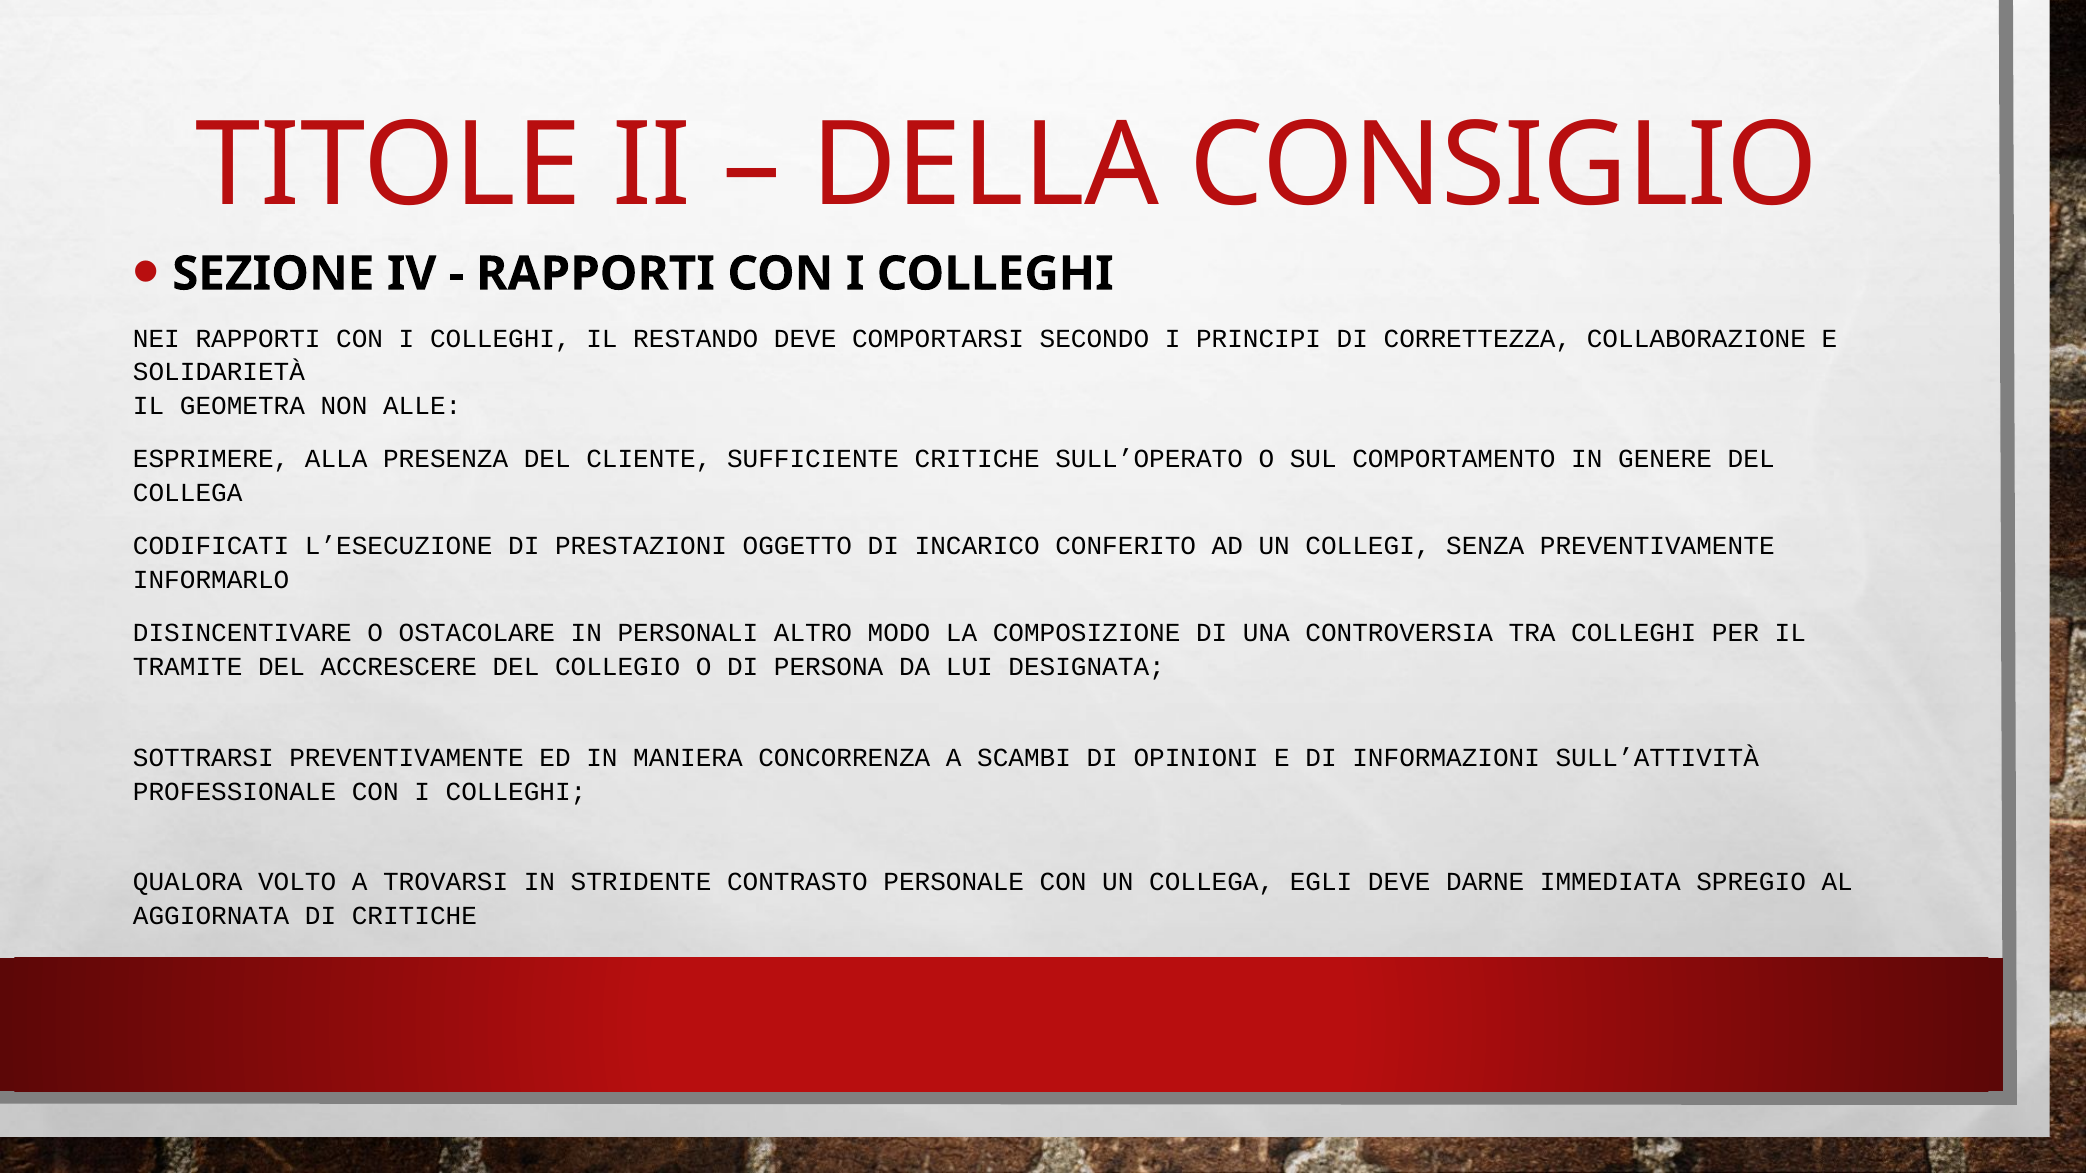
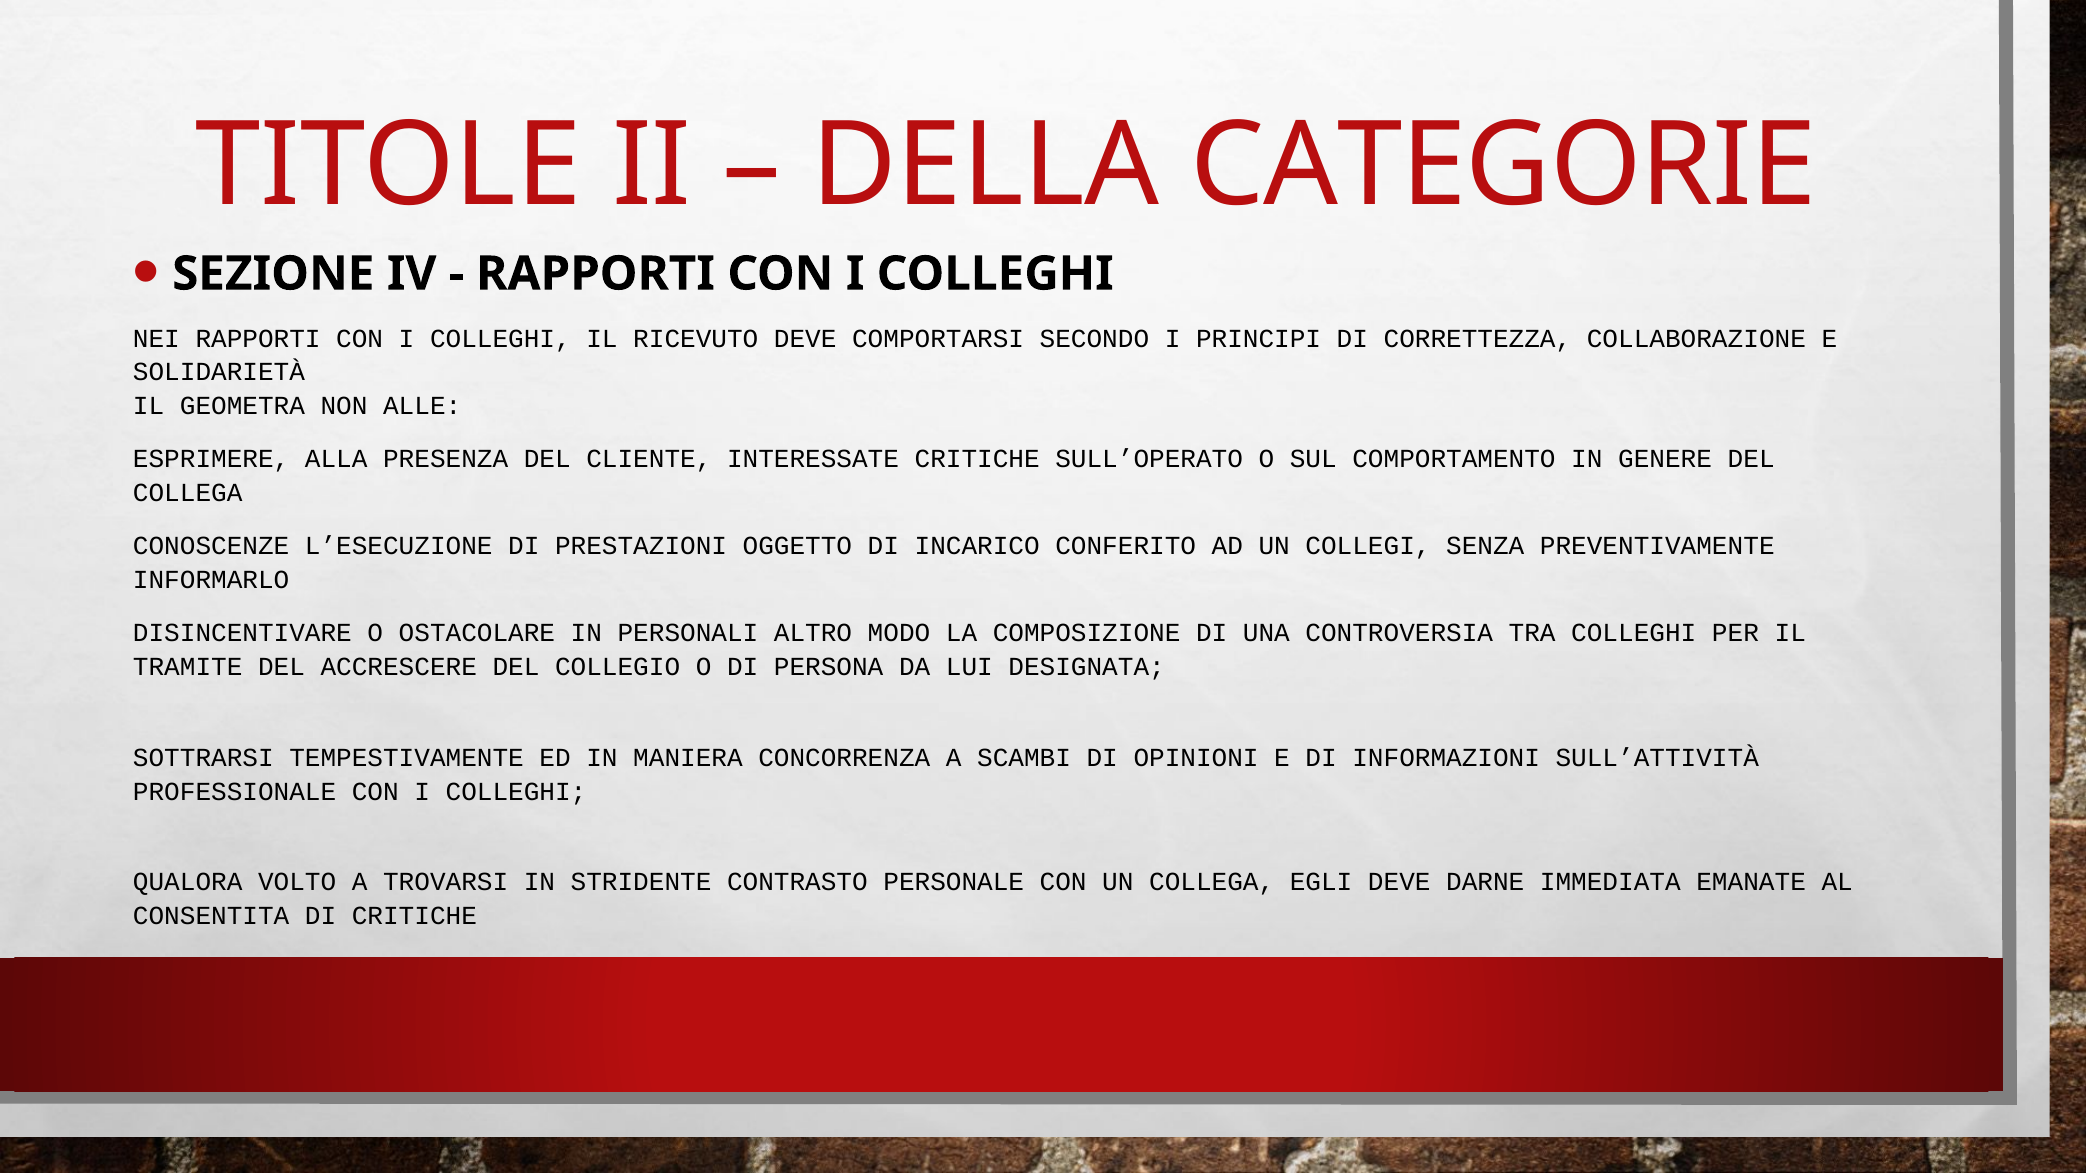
CONSIGLIO: CONSIGLIO -> CATEGORIE
RESTANDO: RESTANDO -> RICEVUTO
SUFFICIENTE: SUFFICIENTE -> INTERESSATE
CODIFICATI: CODIFICATI -> CONOSCENZE
SOTTRARSI PREVENTIVAMENTE: PREVENTIVAMENTE -> TEMPESTIVAMENTE
SPREGIO: SPREGIO -> EMANATE
AGGIORNATA: AGGIORNATA -> CONSENTITA
